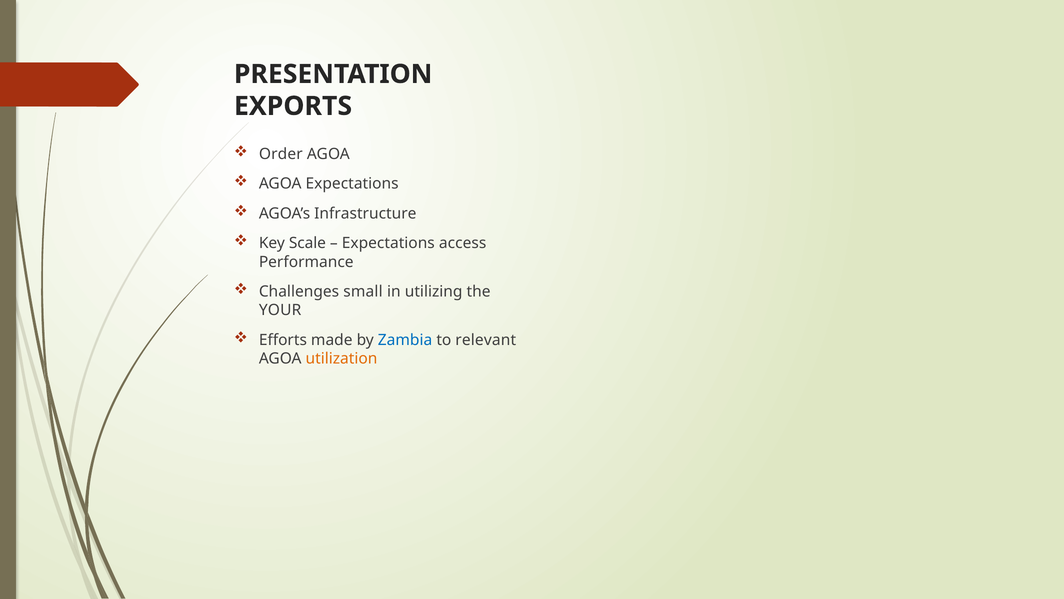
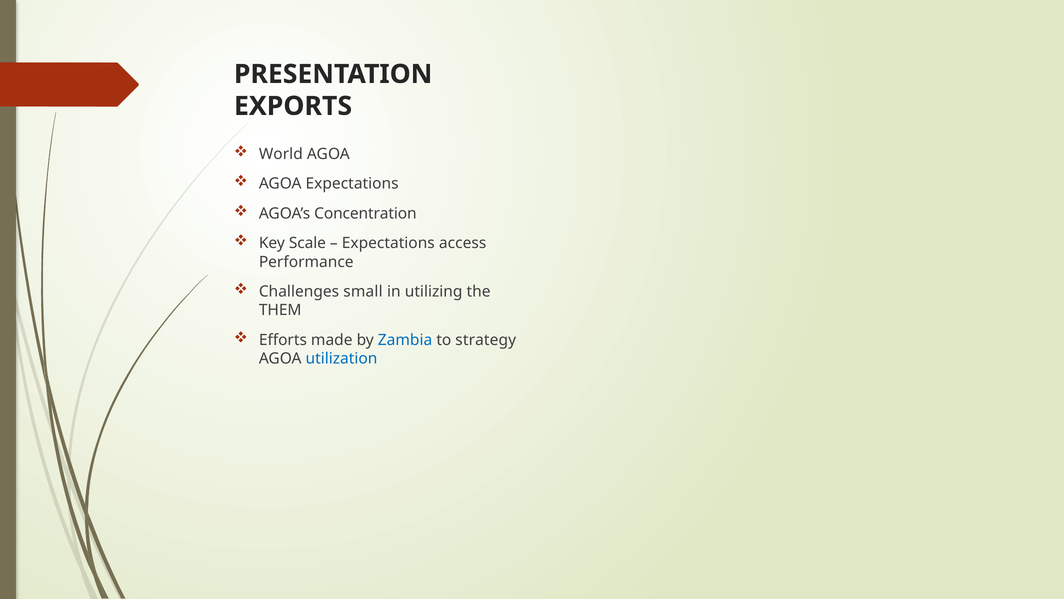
Order: Order -> World
Infrastructure: Infrastructure -> Concentration
YOUR: YOUR -> THEM
relevant: relevant -> strategy
utilization colour: orange -> blue
